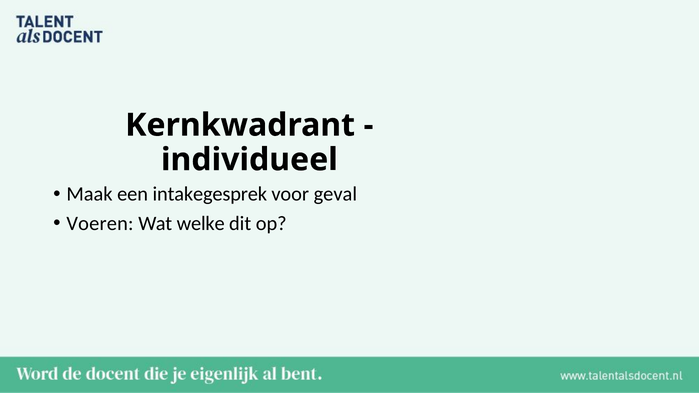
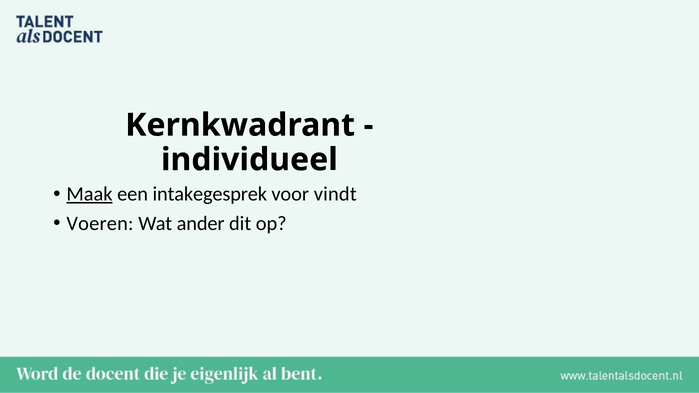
Maak underline: none -> present
geval: geval -> vindt
welke: welke -> ander
